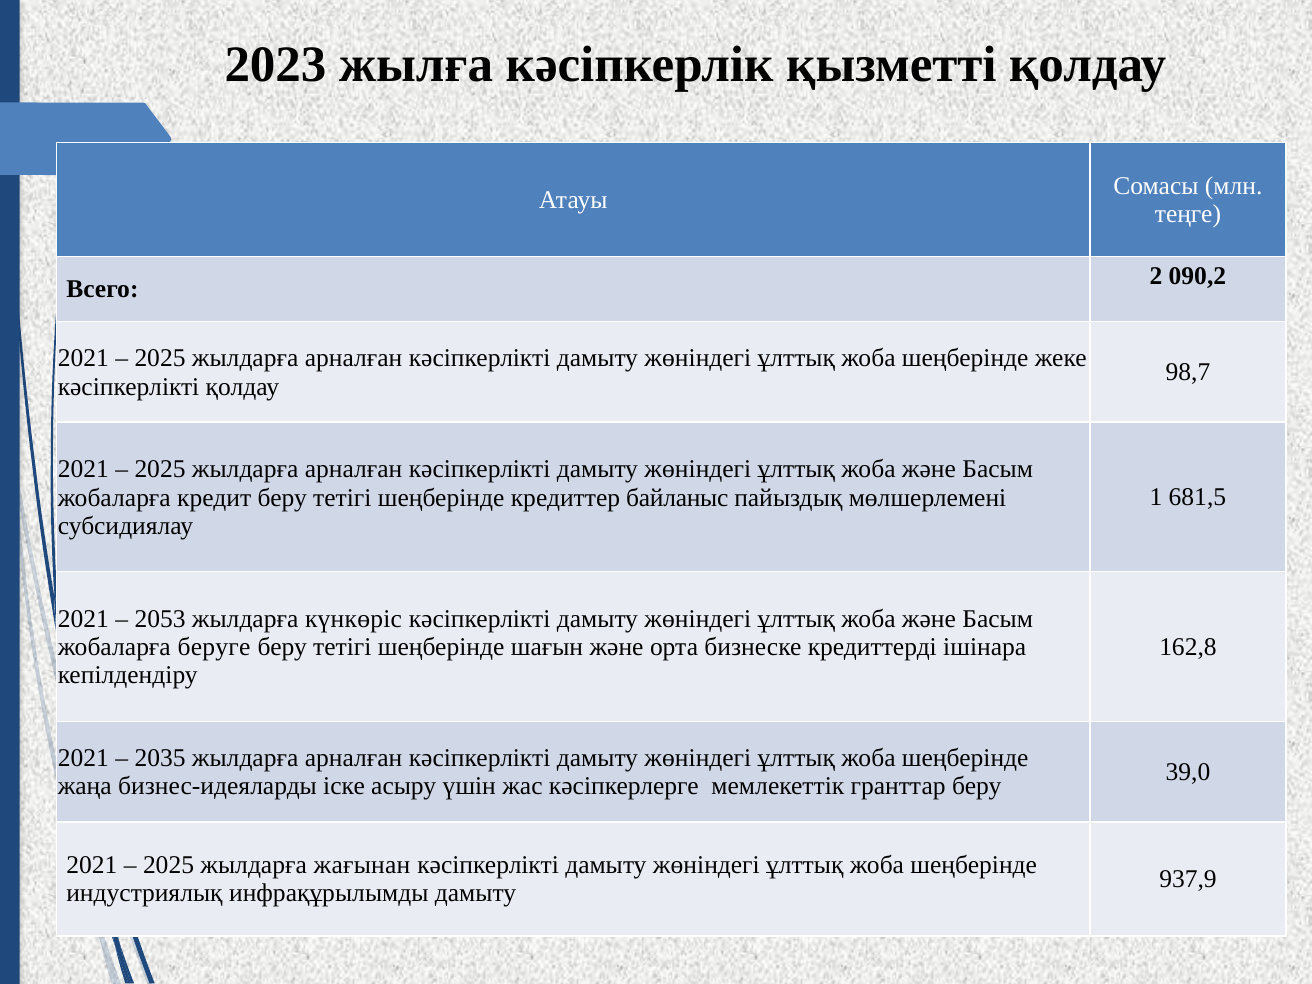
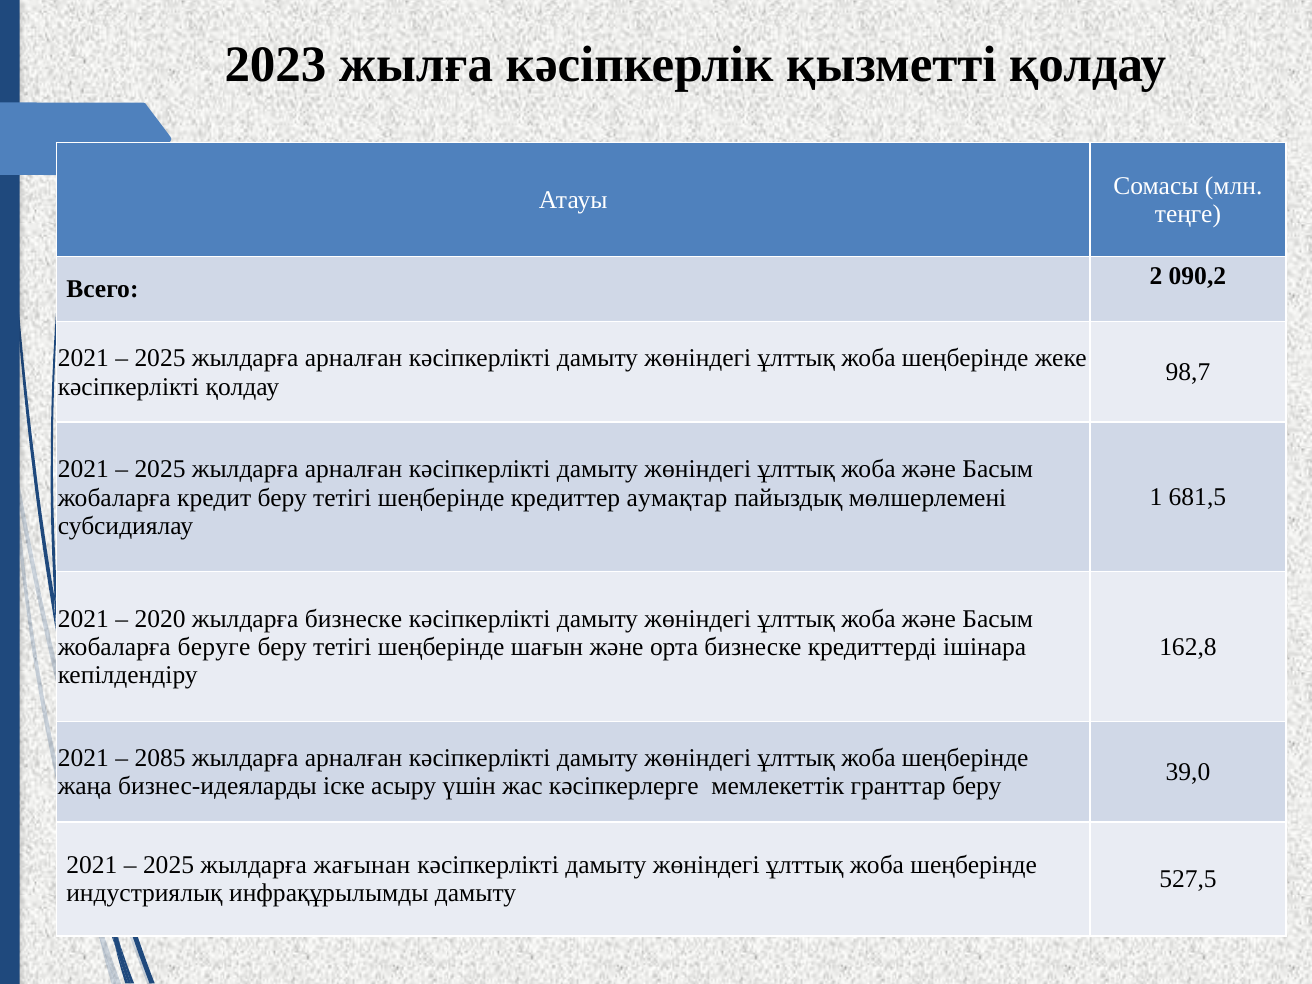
байланыс: байланыс -> аумақтар
2053: 2053 -> 2020
жылдарға күнкөрiс: күнкөрiс -> бизнеске
2035: 2035 -> 2085
937,9: 937,9 -> 527,5
